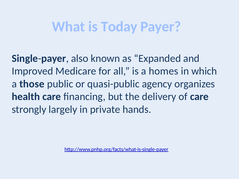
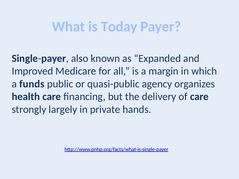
homes: homes -> margin
those: those -> funds
